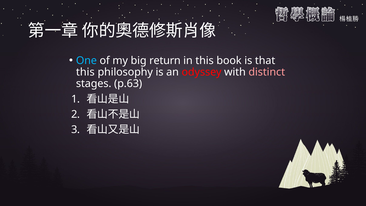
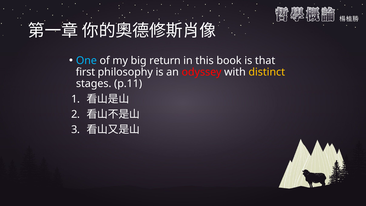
this at (85, 72): this -> first
distinct colour: pink -> yellow
p.63: p.63 -> p.11
